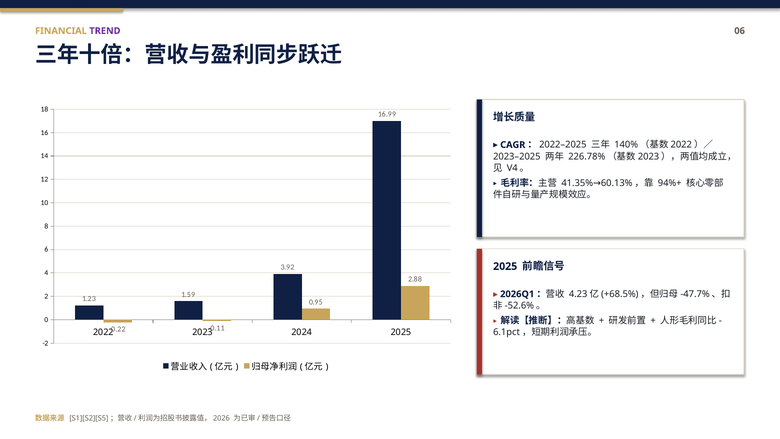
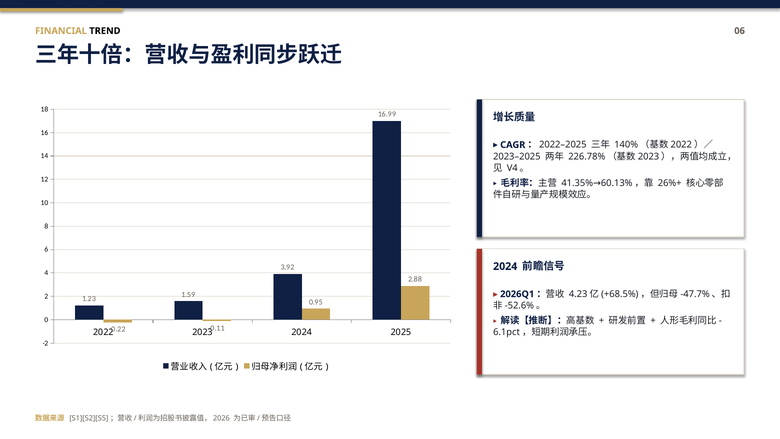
TREND colour: purple -> black
94%+: 94%+ -> 26%+
2025 at (505, 266): 2025 -> 2024
